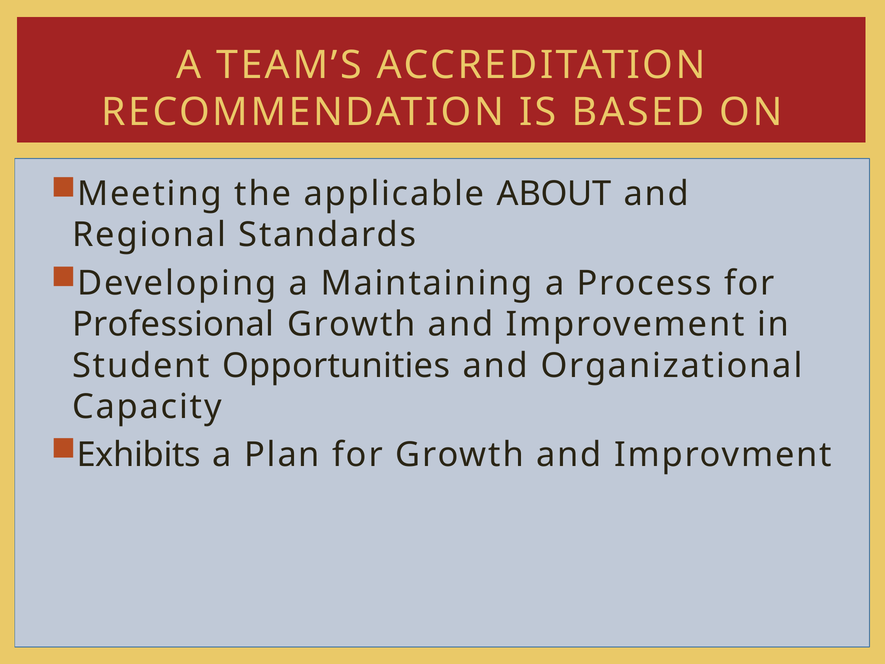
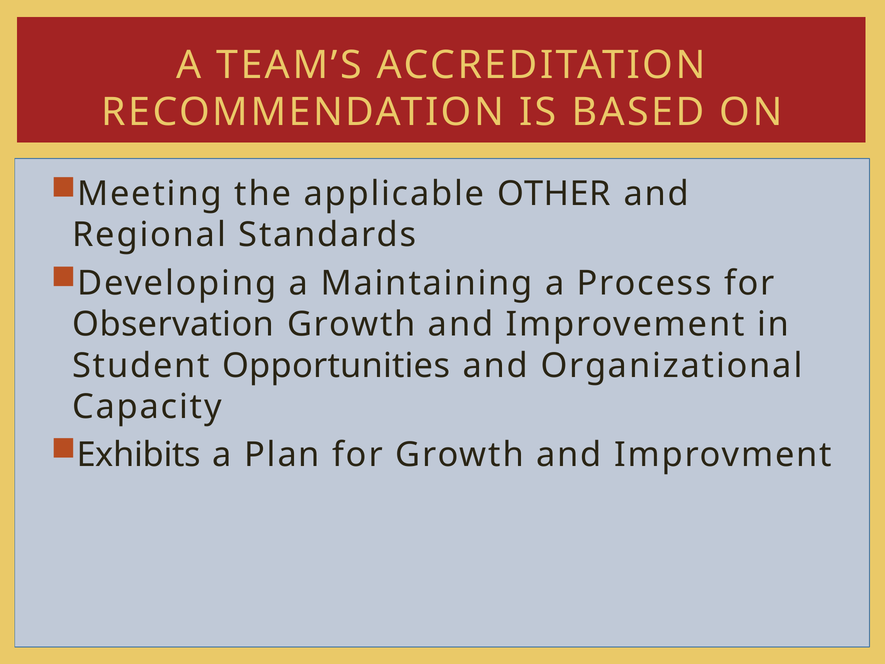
ABOUT: ABOUT -> OTHER
Professional: Professional -> Observation
